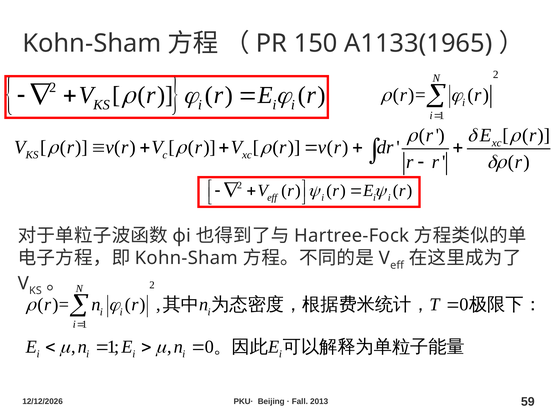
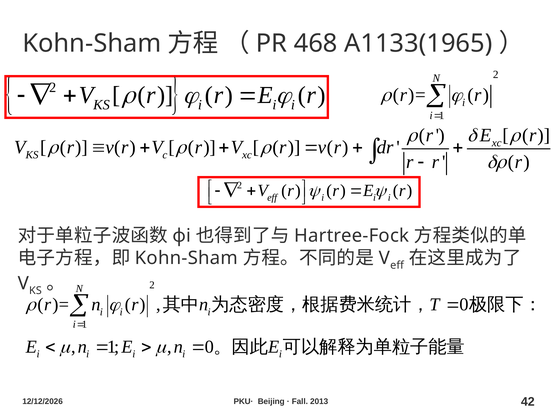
150: 150 -> 468
59: 59 -> 42
